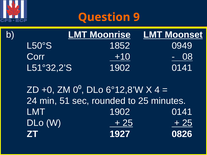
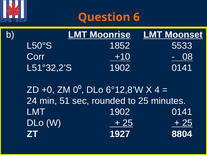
Question 9: 9 -> 6
0949: 0949 -> 5533
0826: 0826 -> 8804
